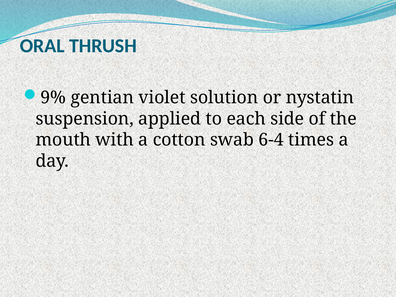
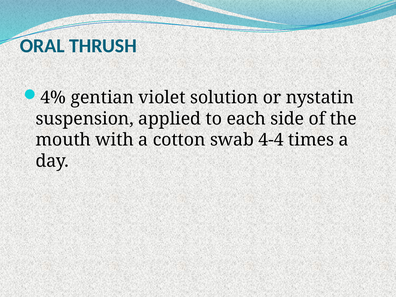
9%: 9% -> 4%
6-4: 6-4 -> 4-4
